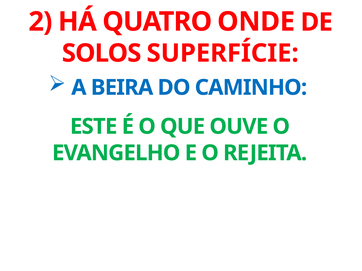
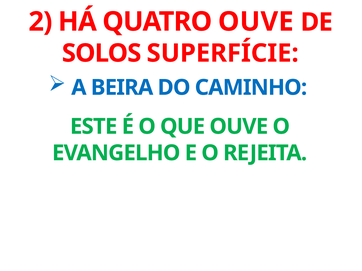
QUATRO ONDE: ONDE -> OUVE
